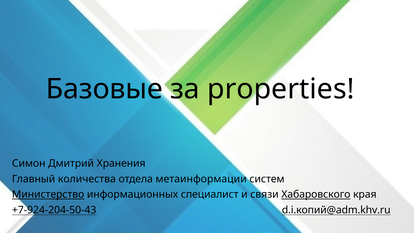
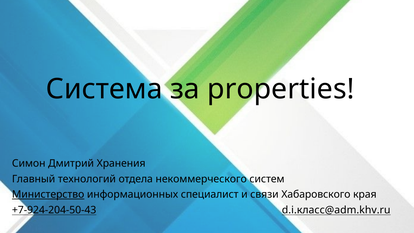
Базовые: Базовые -> Система
количества: количества -> технологий
метаинформации: метаинформации -> некоммерческого
Хабаровского underline: present -> none
d.i.копий@adm.khv.ru: d.i.копий@adm.khv.ru -> d.i.класс@adm.khv.ru
